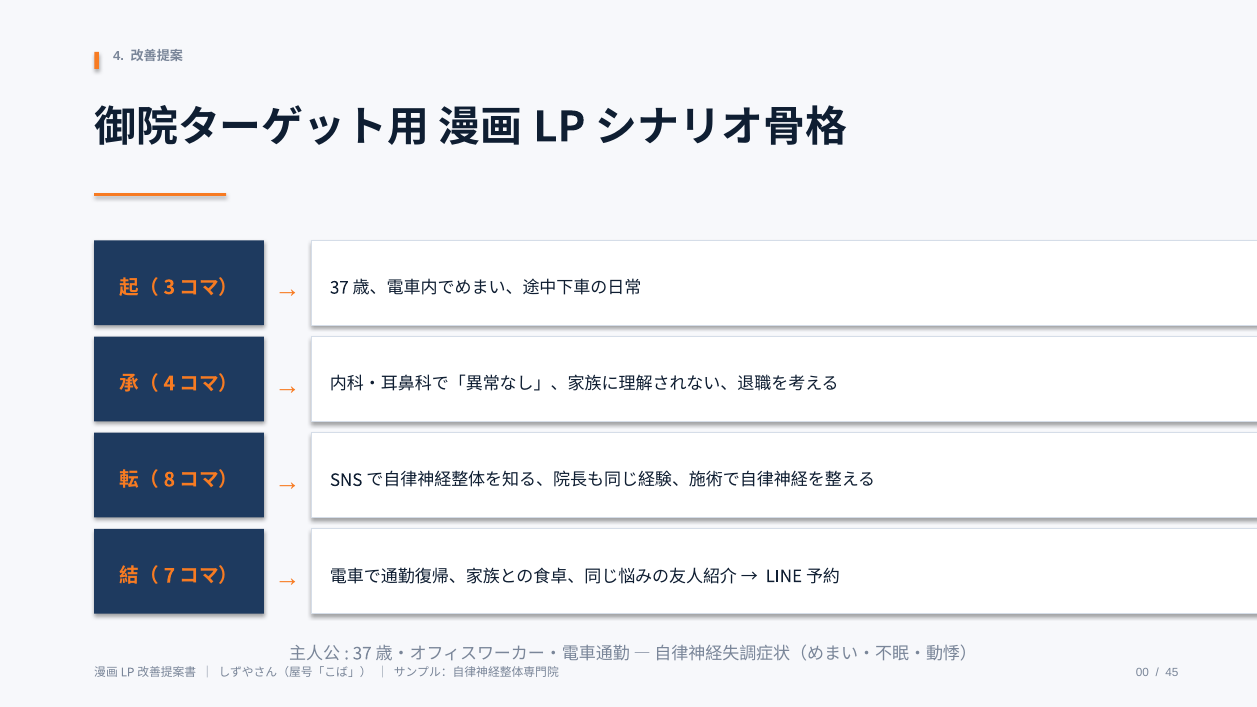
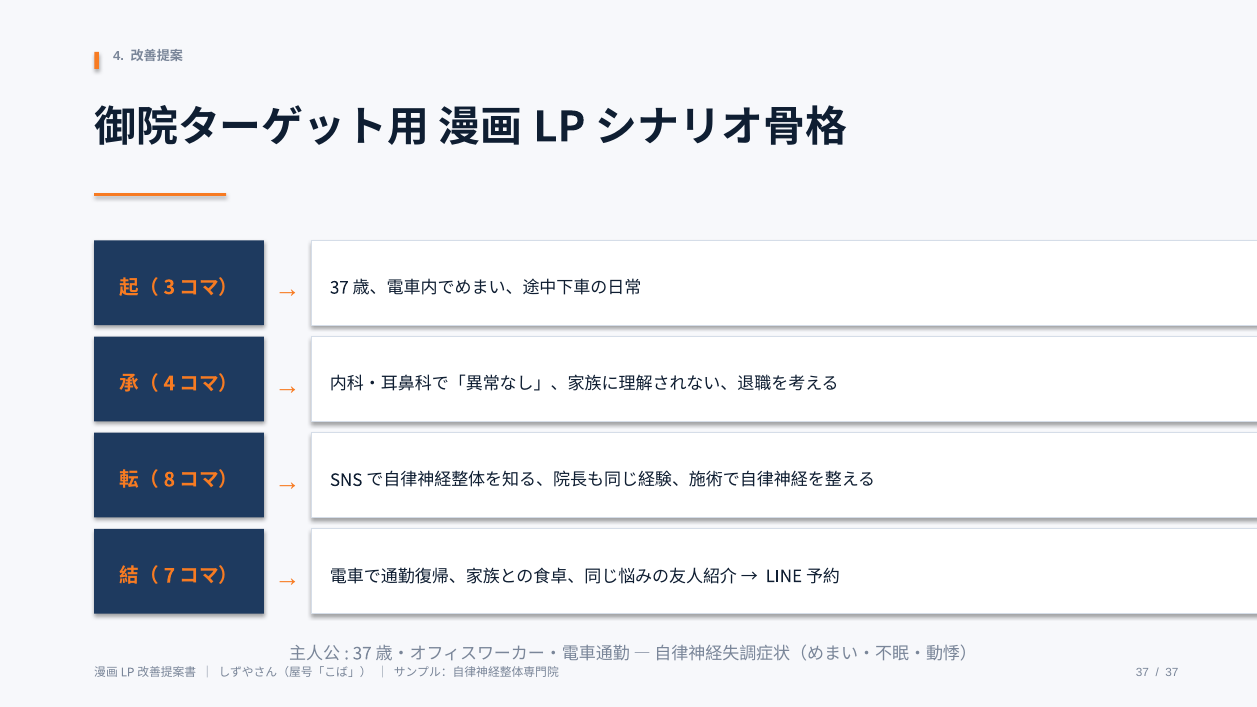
00 at (1142, 673): 00 -> 37
45 at (1172, 673): 45 -> 37
